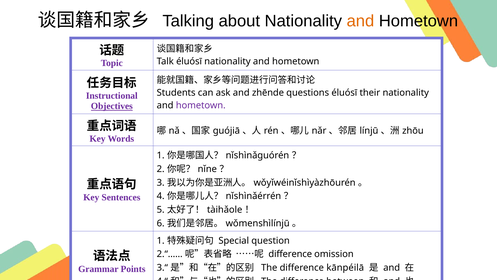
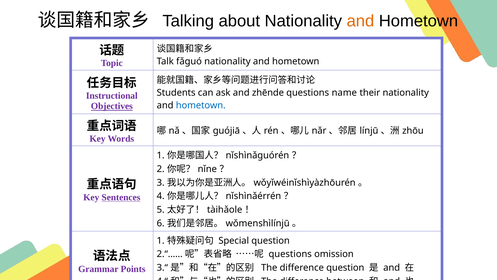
Talk éluósī: éluósī -> fǎguó
questions éluósī: éluósī -> name
hometown at (201, 105) colour: purple -> blue
Sentences underline: none -> present
difference at (290, 254): difference -> questions
difference kānpéilā: kānpéilā -> question
